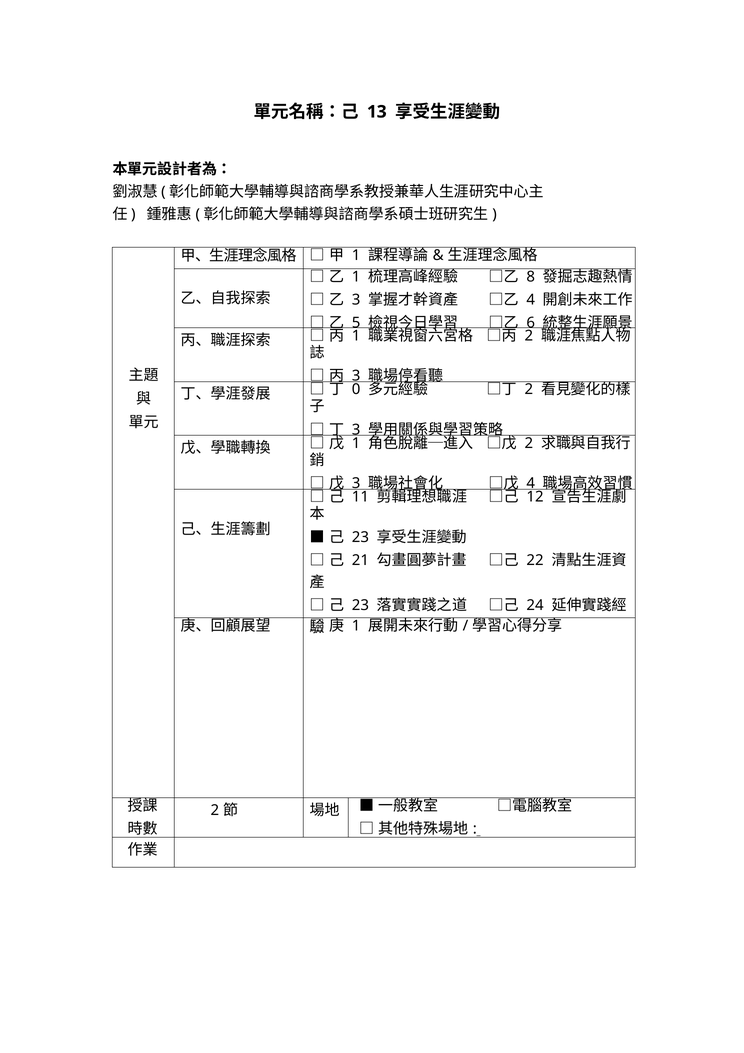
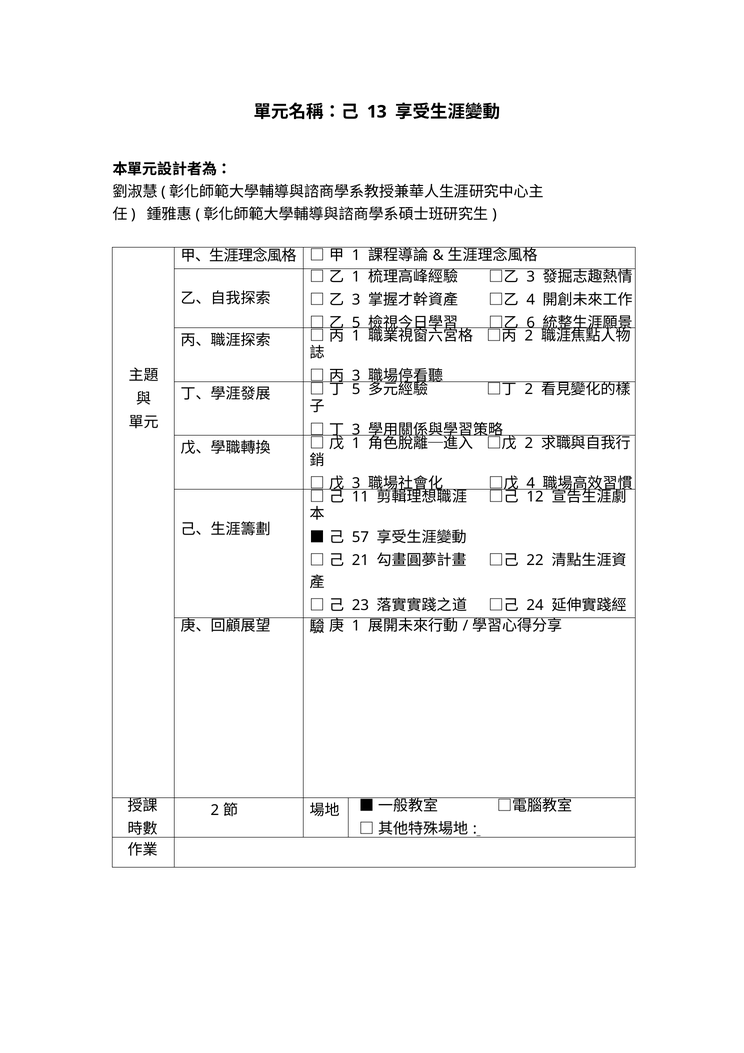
8 at (531, 277): 8 -> 3
0 at (356, 390): 0 -> 5
23 at (360, 537): 23 -> 57
